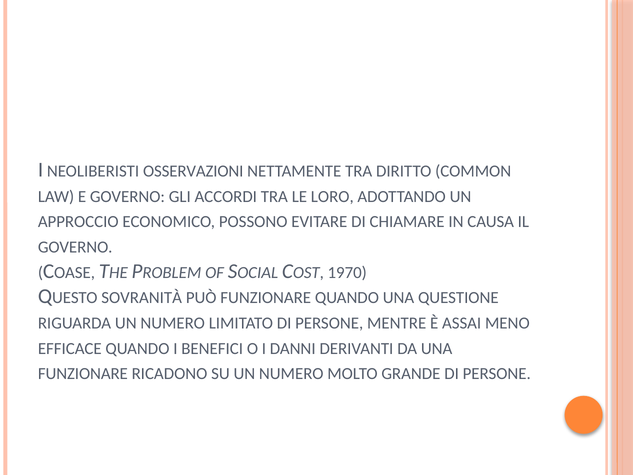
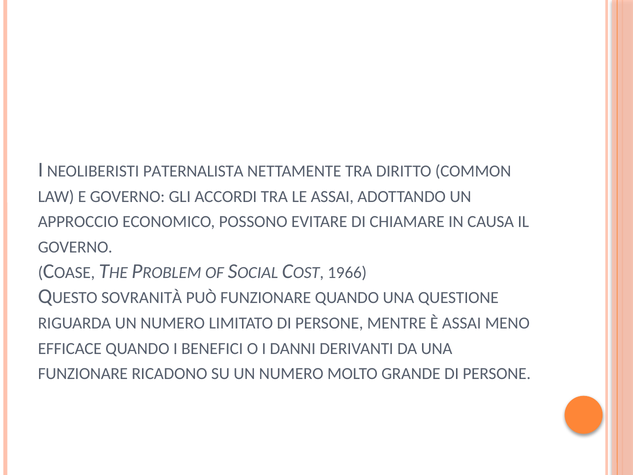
OSSERVAZIONI: OSSERVAZIONI -> PATERNALISTA
LE LORO: LORO -> ASSAI
1970: 1970 -> 1966
